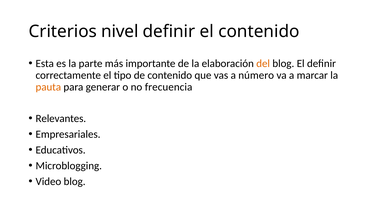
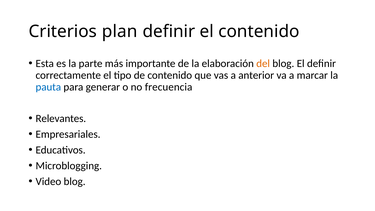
nivel: nivel -> plan
número: número -> anterior
pauta colour: orange -> blue
